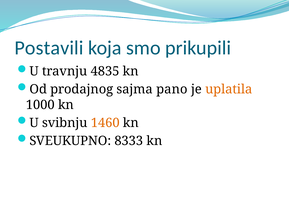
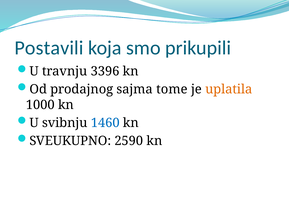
4835: 4835 -> 3396
pano: pano -> tome
1460 colour: orange -> blue
8333: 8333 -> 2590
